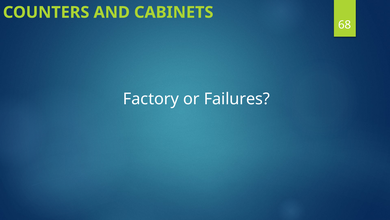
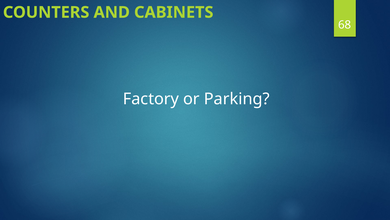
Failures: Failures -> Parking
